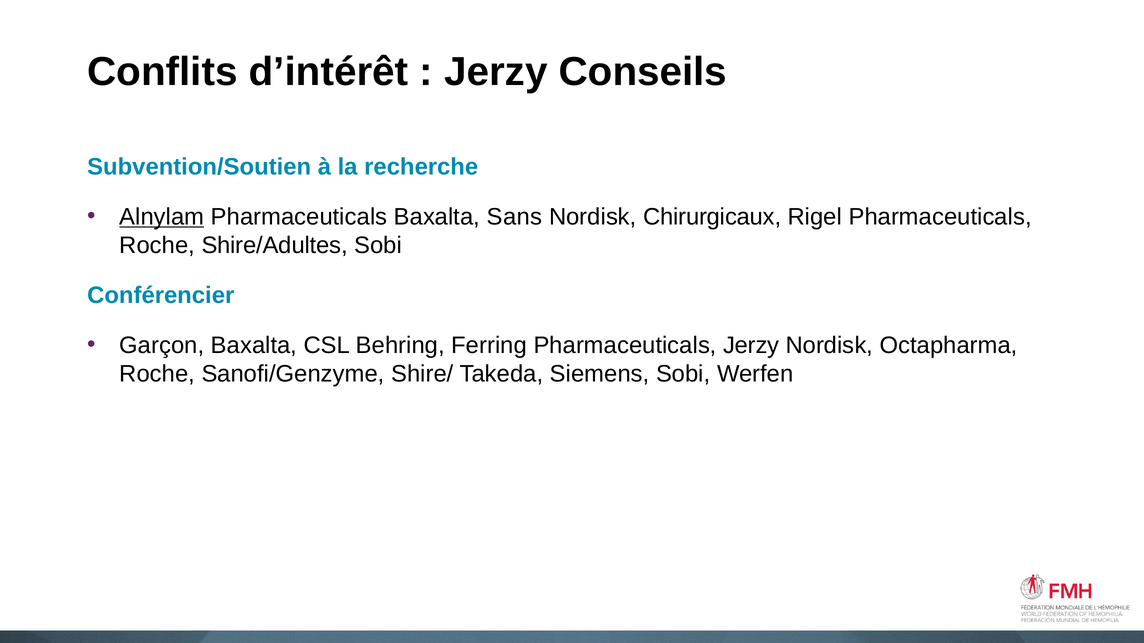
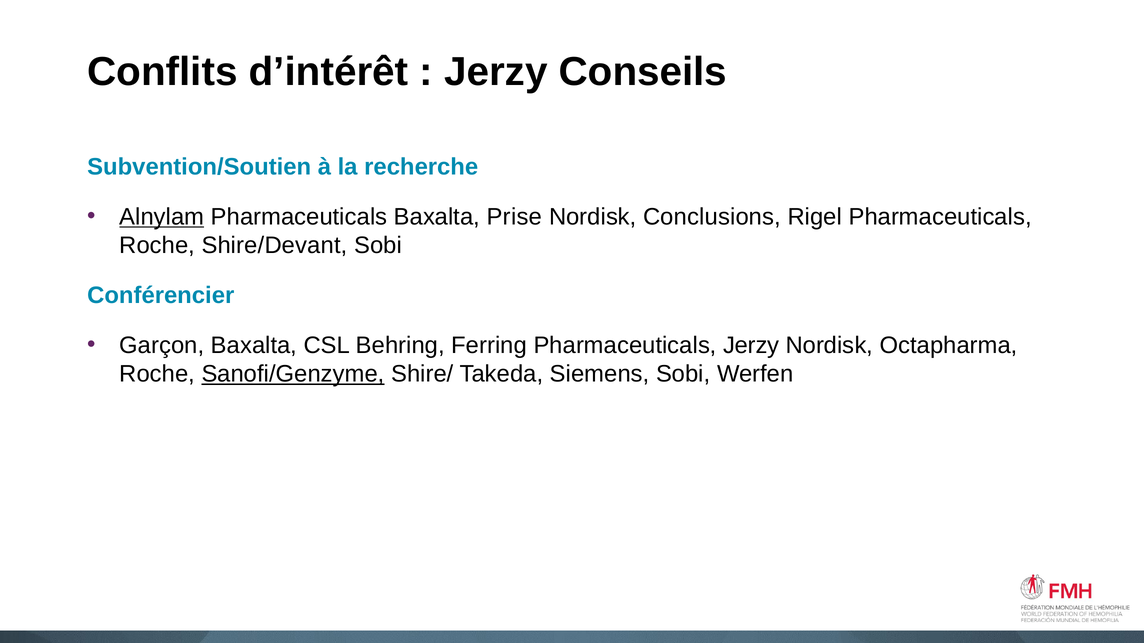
Sans: Sans -> Prise
Chirurgicaux: Chirurgicaux -> Conclusions
Shire/Adultes: Shire/Adultes -> Shire/Devant
Sanofi/Genzyme underline: none -> present
